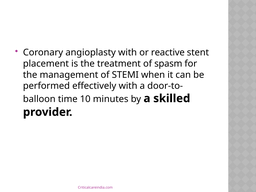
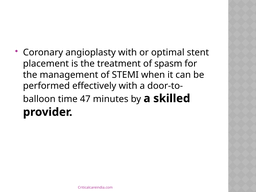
reactive: reactive -> optimal
10: 10 -> 47
